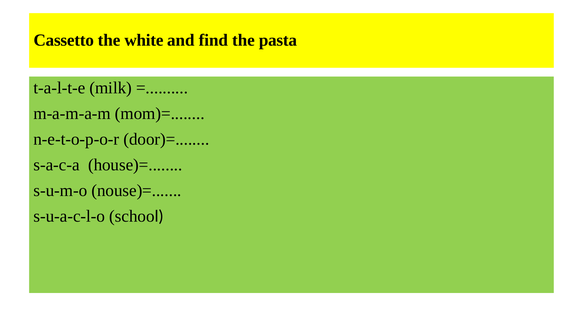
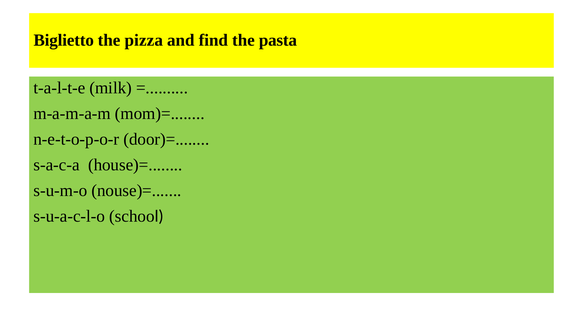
Cassetto: Cassetto -> Biglietto
white: white -> pizza
